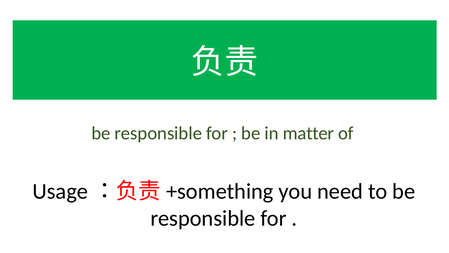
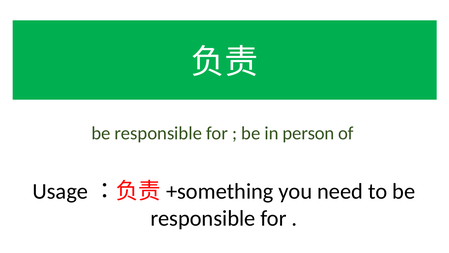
matter: matter -> person
